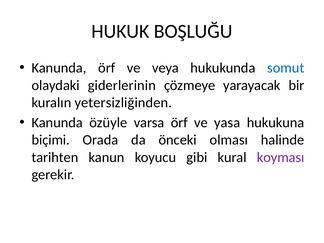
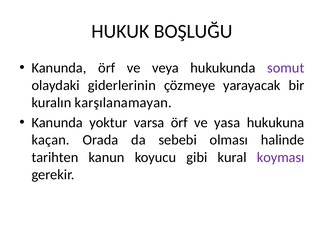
somut colour: blue -> purple
yetersizliğinden: yetersizliğinden -> karşılanamayan
özüyle: özüyle -> yoktur
biçimi: biçimi -> kaçan
önceki: önceki -> sebebi
